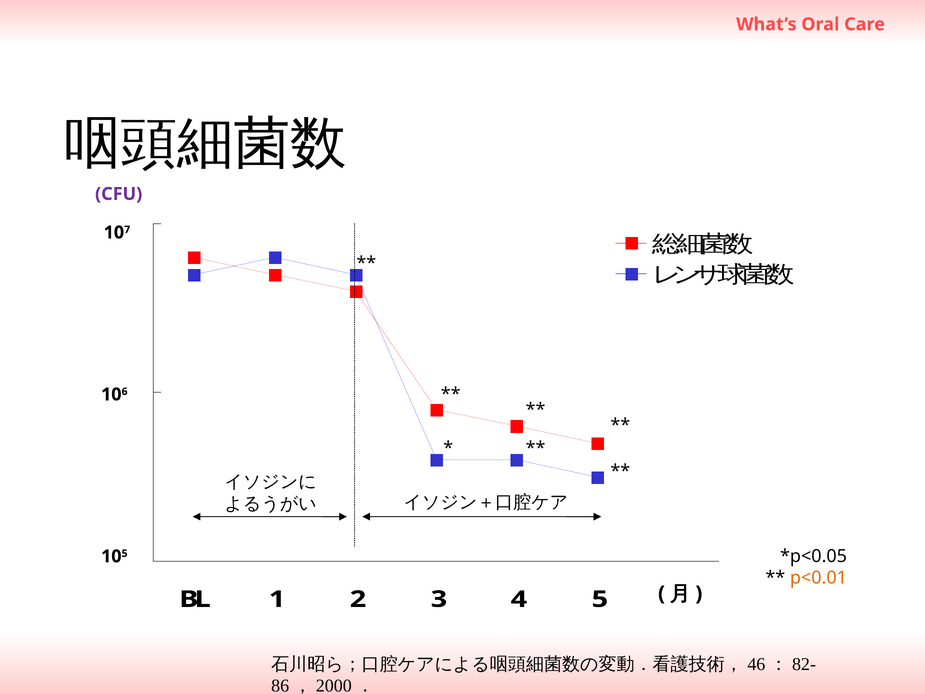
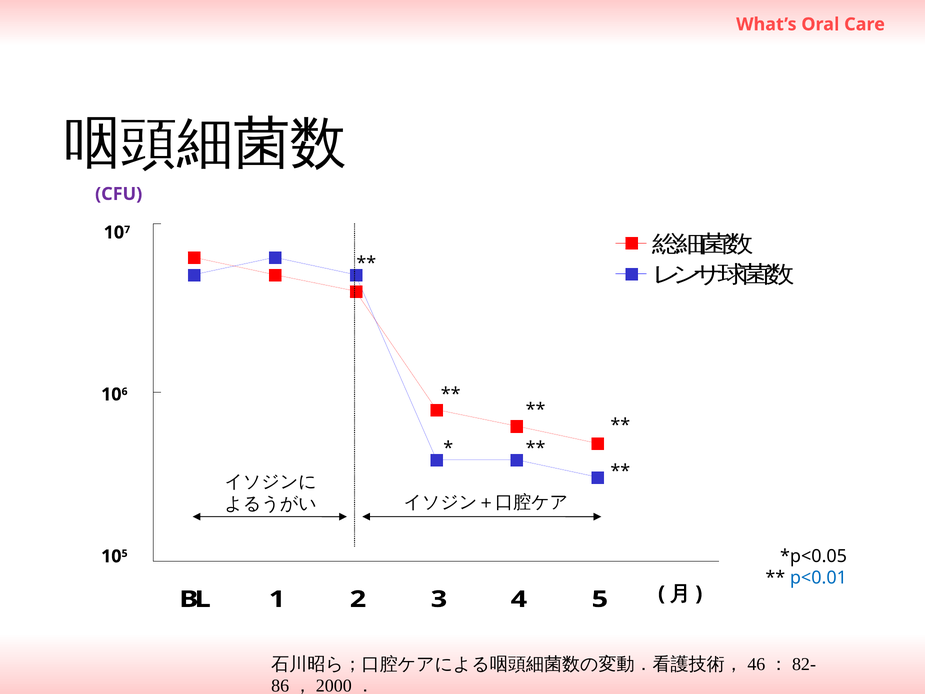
p<0.01 colour: orange -> blue
